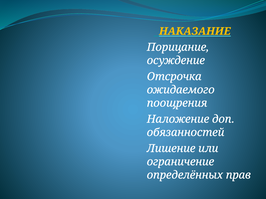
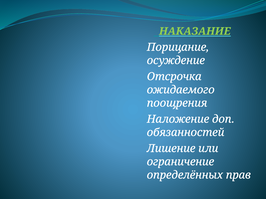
НАКАЗАНИЕ colour: yellow -> light green
